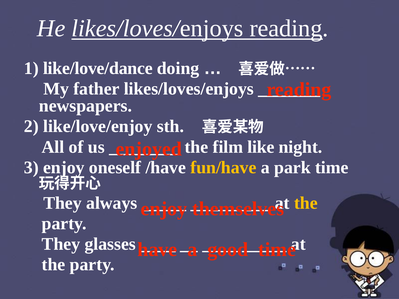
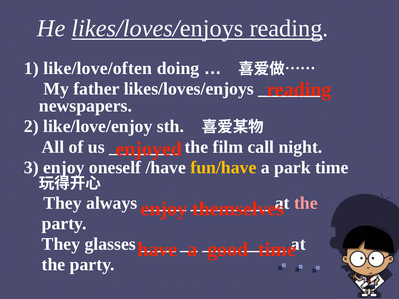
like/love/dance: like/love/dance -> like/love/often
like: like -> call
the at (306, 203) colour: yellow -> pink
